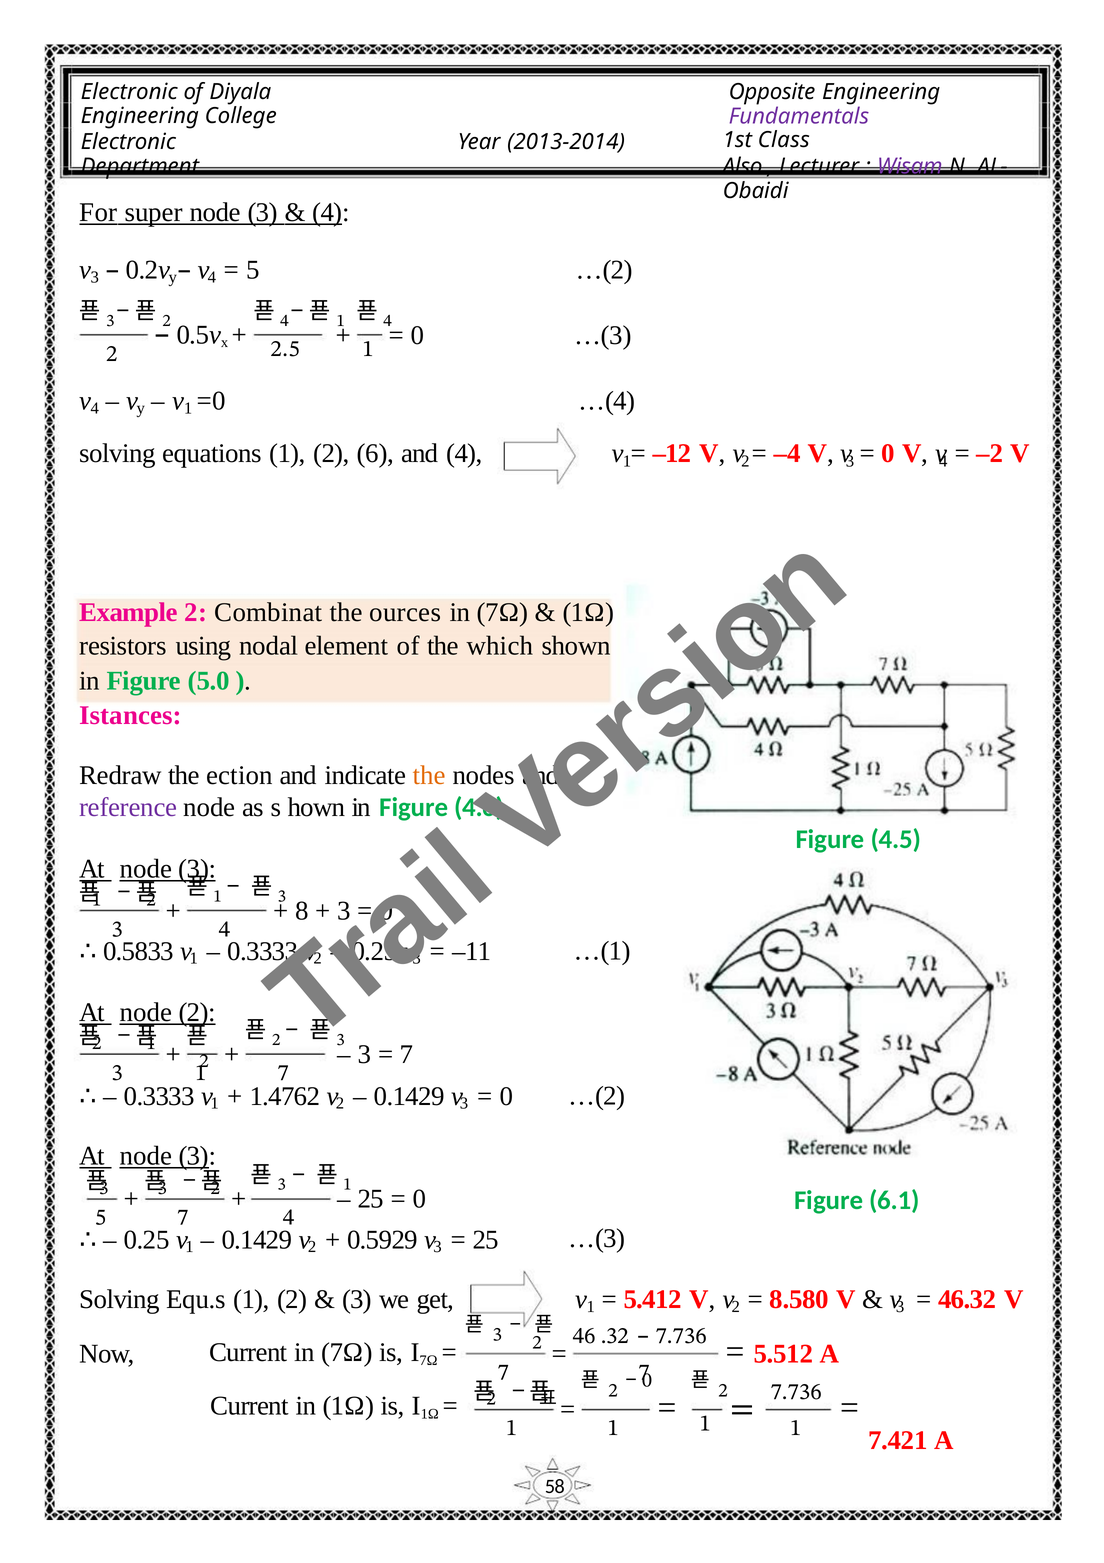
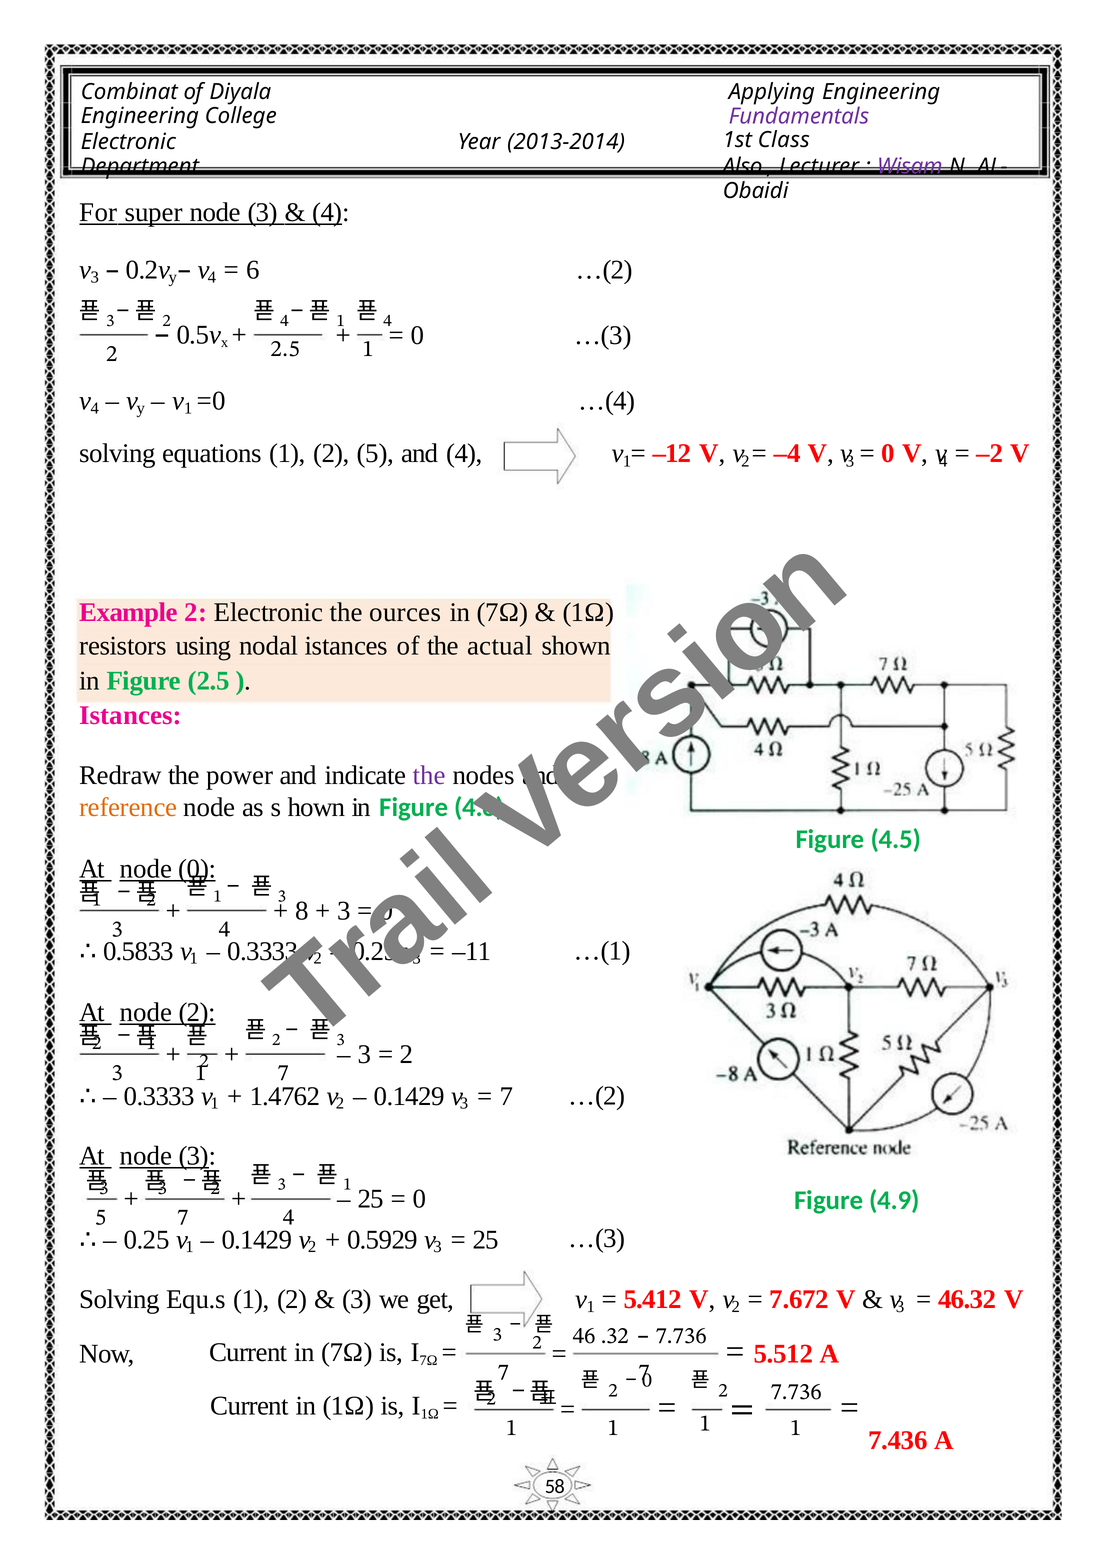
Electronic at (129, 92): Electronic -> Combinat
Opposite: Opposite -> Applying
5 at (253, 270): 5 -> 6
2 6: 6 -> 5
2 Combinat: Combinat -> Electronic
nodal element: element -> istances
which: which -> actual
Figure 5.0: 5.0 -> 2.5
ection: ection -> power
the at (429, 775) colour: orange -> purple
reference colour: purple -> orange
3 at (197, 869): 3 -> 0
7 at (407, 1054): 7 -> 2
0 at (506, 1096): 0 -> 7
6.1: 6.1 -> 4.9
8.580: 8.580 -> 7.672
7.421: 7.421 -> 7.436
